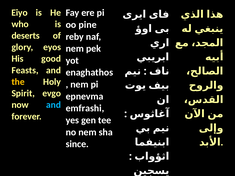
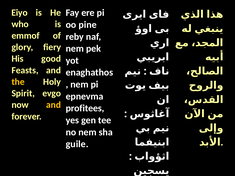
deserts: deserts -> emmof
eyos: eyos -> fiery
and at (54, 105) colour: light blue -> yellow
emfrashi: emfrashi -> profitees
since: since -> guile
